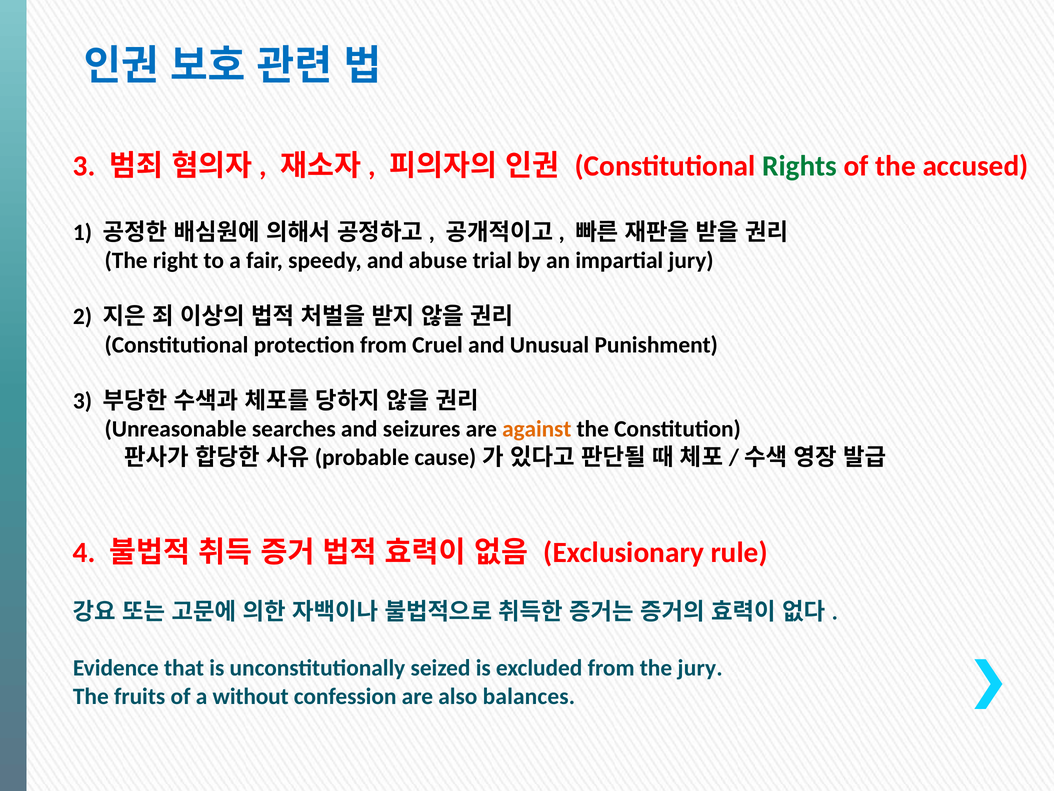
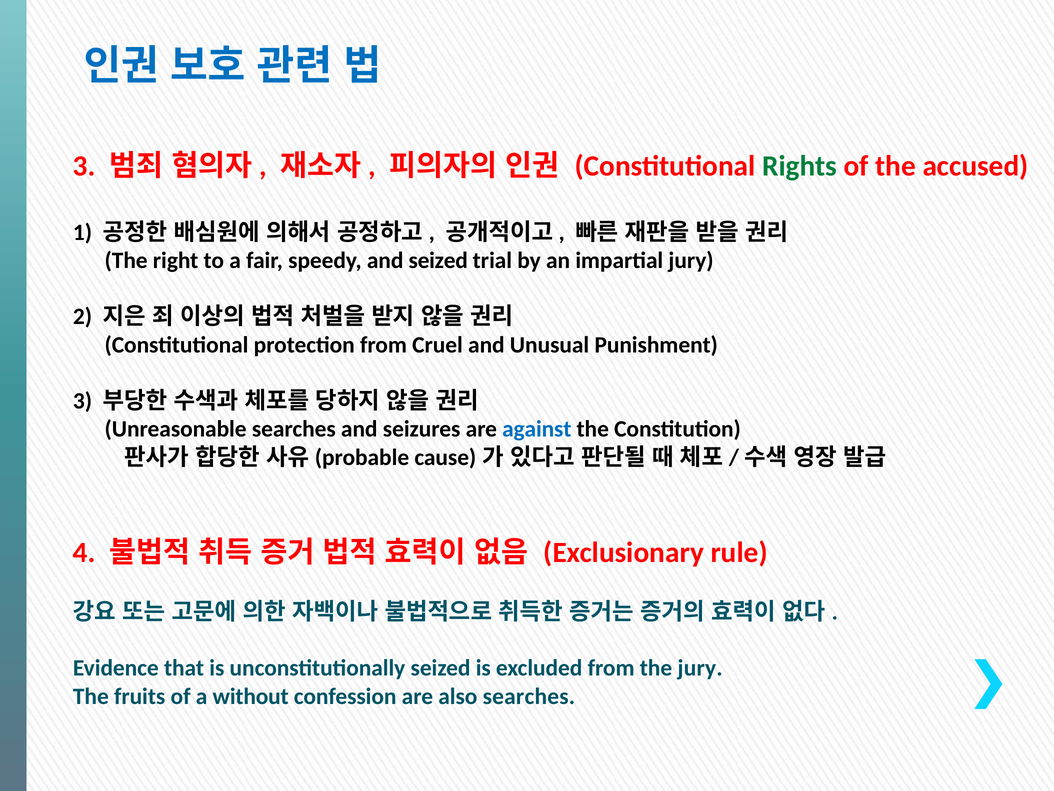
and abuse: abuse -> seized
against colour: orange -> blue
also balances: balances -> searches
